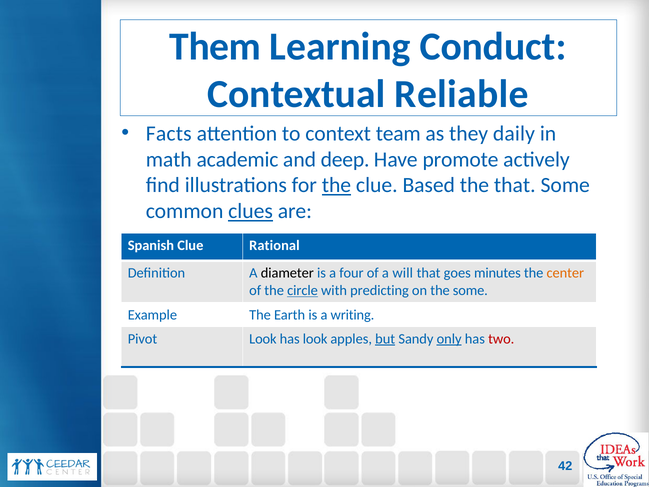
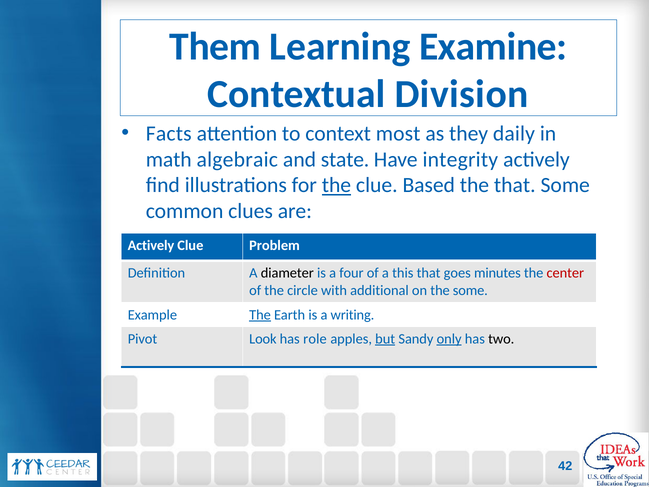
Conduct: Conduct -> Examine
Reliable: Reliable -> Division
team: team -> most
academic: academic -> algebraic
deep: deep -> state
promote: promote -> integrity
clues underline: present -> none
Spanish at (151, 245): Spanish -> Actively
Rational: Rational -> Problem
will: will -> this
center colour: orange -> red
circle underline: present -> none
predicting: predicting -> additional
The at (260, 315) underline: none -> present
has look: look -> role
two colour: red -> black
